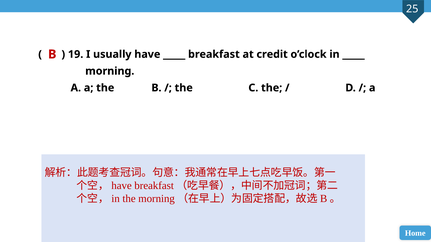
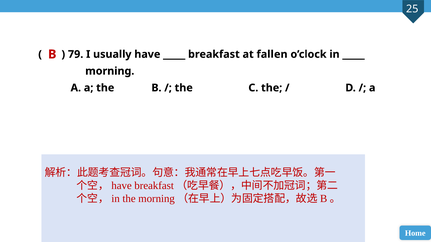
19: 19 -> 79
credit: credit -> fallen
